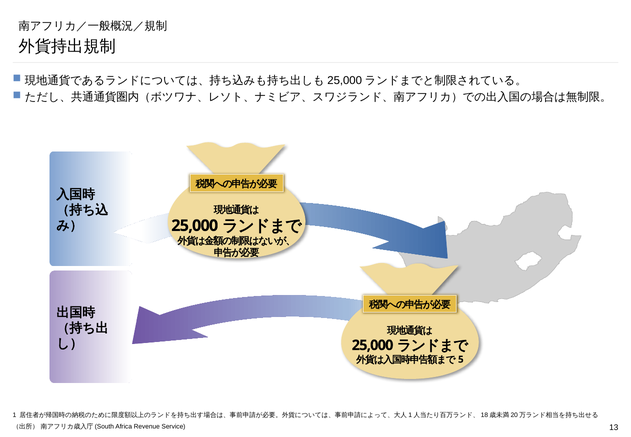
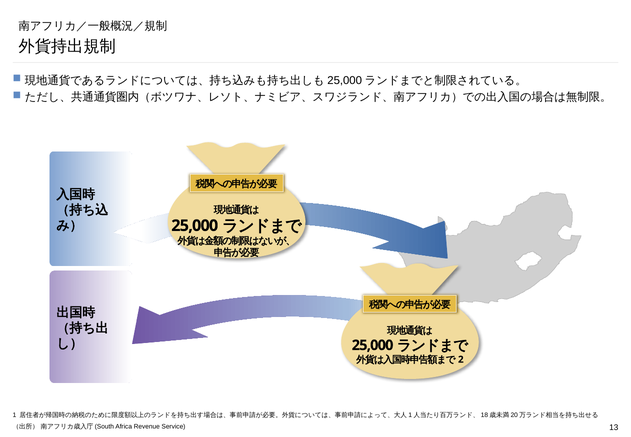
5: 5 -> 2
